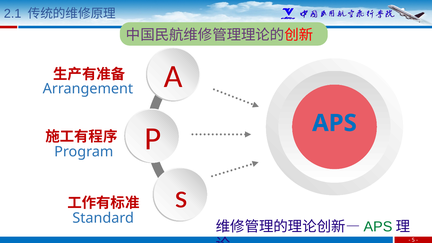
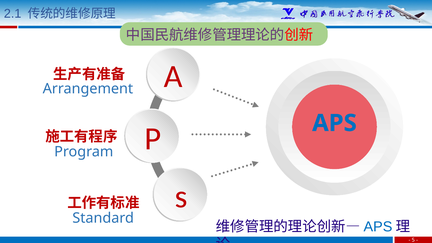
APS at (378, 227) colour: green -> blue
